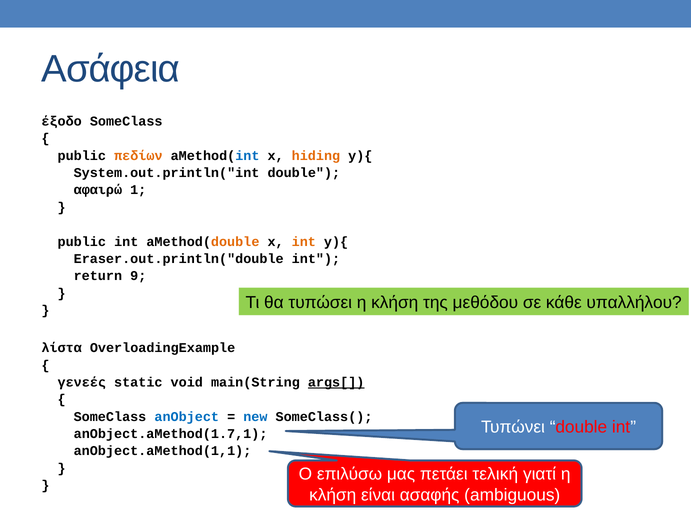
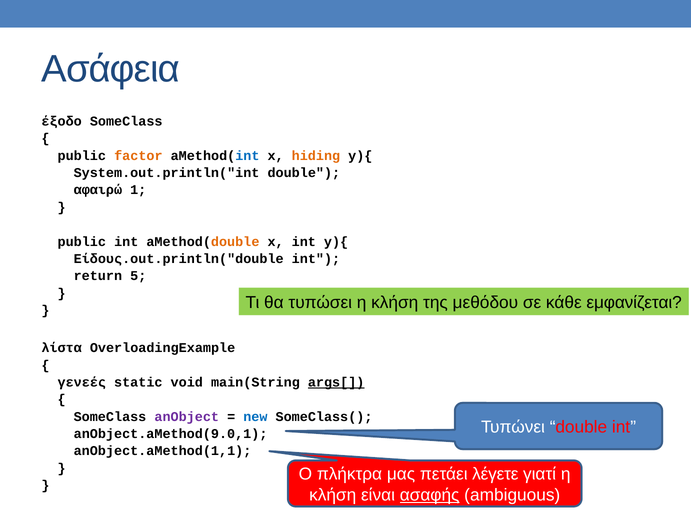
πεδίων: πεδίων -> factor
int at (304, 242) colour: orange -> black
Eraser.out.println("double: Eraser.out.println("double -> Είδους.out.println("double
9: 9 -> 5
υπαλλήλου: υπαλλήλου -> εμφανίζεται
anObject colour: blue -> purple
anObject.aMethod(1.7,1: anObject.aMethod(1.7,1 -> anObject.aMethod(9.0,1
επιλύσω: επιλύσω -> πλήκτρα
τελική: τελική -> λέγετε
ασαφής underline: none -> present
